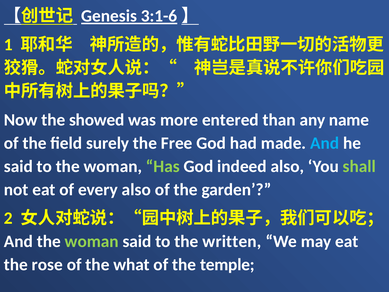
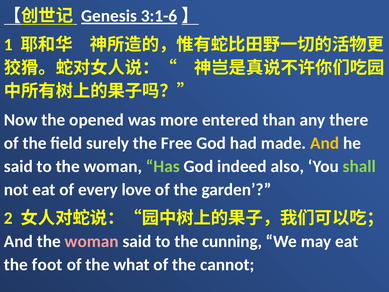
showed: showed -> opened
name: name -> there
And at (325, 143) colour: light blue -> yellow
every also: also -> love
woman at (92, 241) colour: light green -> pink
written: written -> cunning
rose: rose -> foot
temple: temple -> cannot
